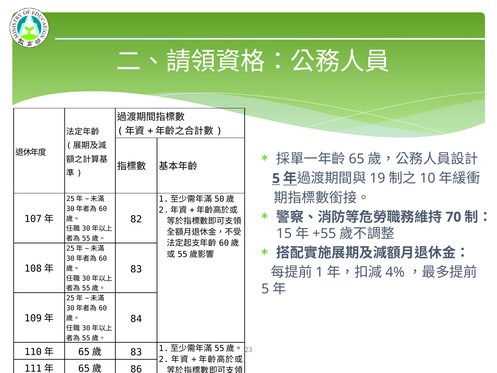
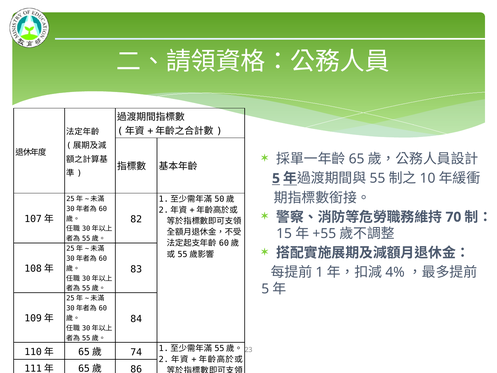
19: 19 -> 55
83 at (136, 352): 83 -> 74
